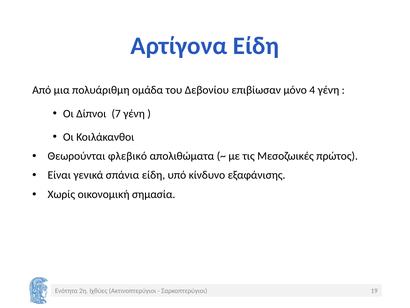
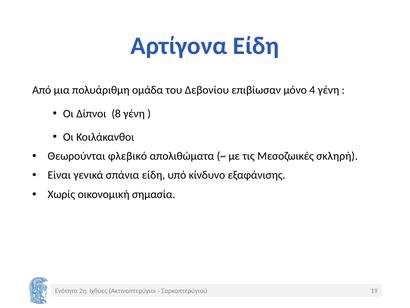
7: 7 -> 8
πρώτος: πρώτος -> σκληρή
